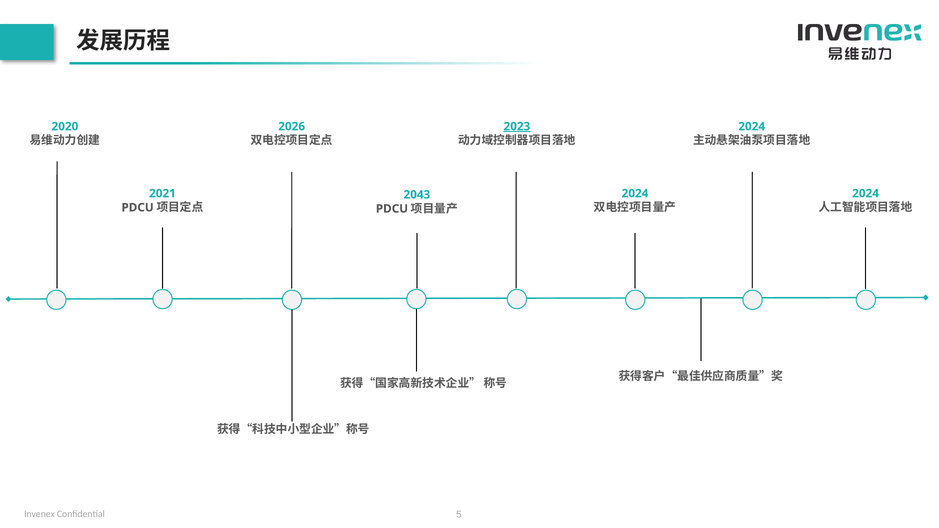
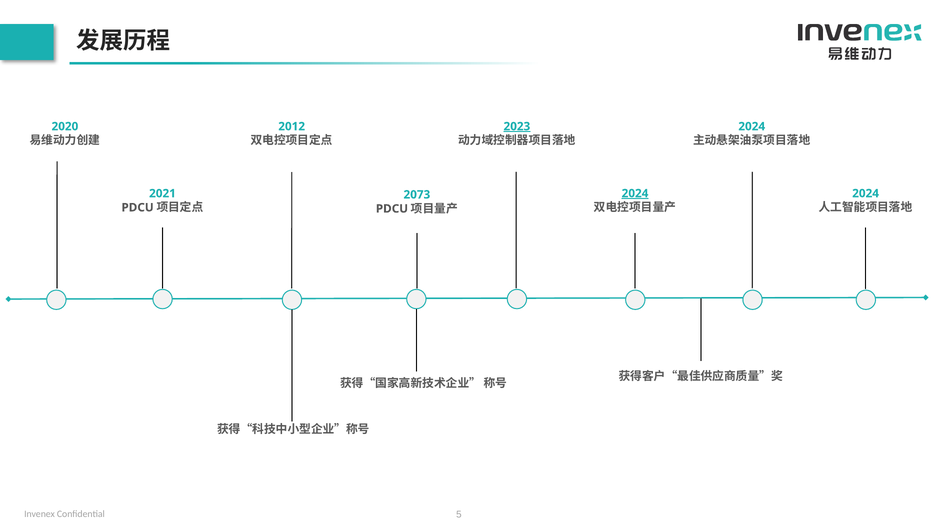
2026: 2026 -> 2012
2024 at (635, 193) underline: none -> present
2043: 2043 -> 2073
